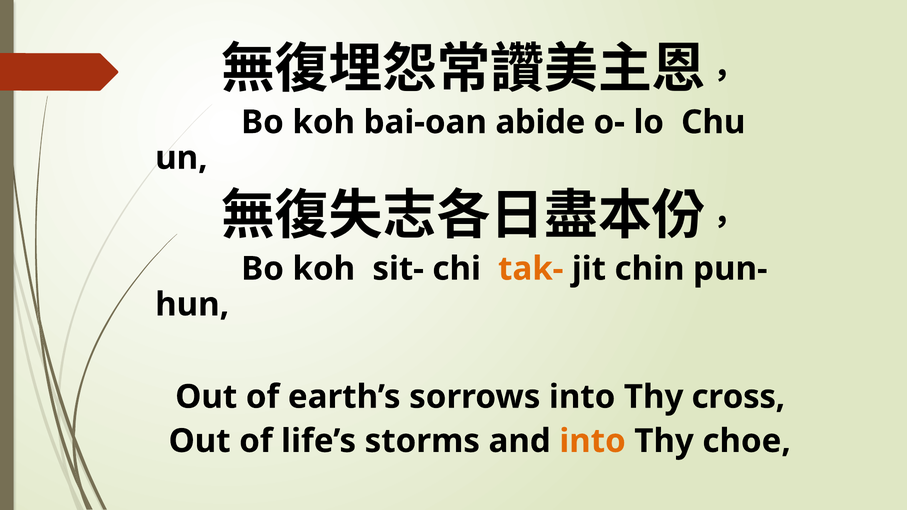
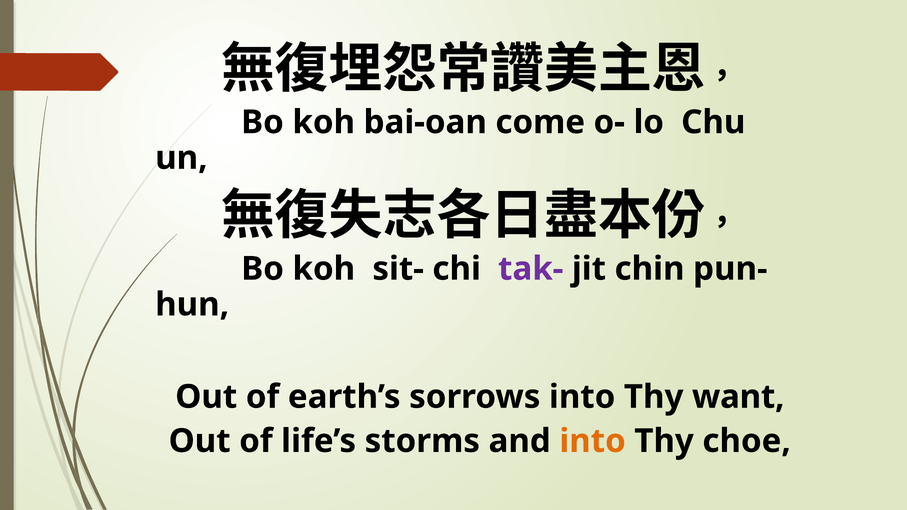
abide: abide -> come
tak- colour: orange -> purple
cross: cross -> want
